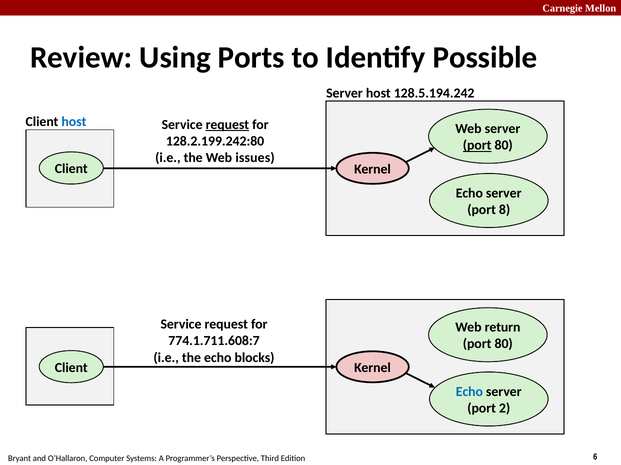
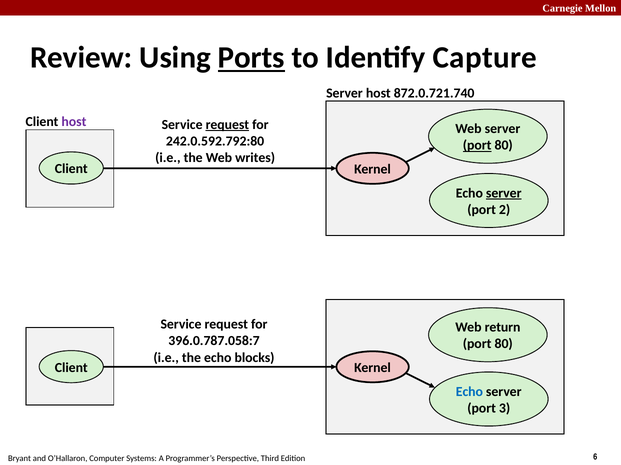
Ports underline: none -> present
Possible: Possible -> Capture
128.5.194.242: 128.5.194.242 -> 872.0.721.740
host at (74, 122) colour: blue -> purple
128.2.199.242:80: 128.2.199.242:80 -> 242.0.592.792:80
issues: issues -> writes
server at (504, 193) underline: none -> present
8: 8 -> 2
774.1.711.608:7: 774.1.711.608:7 -> 396.0.787.058:7
2: 2 -> 3
